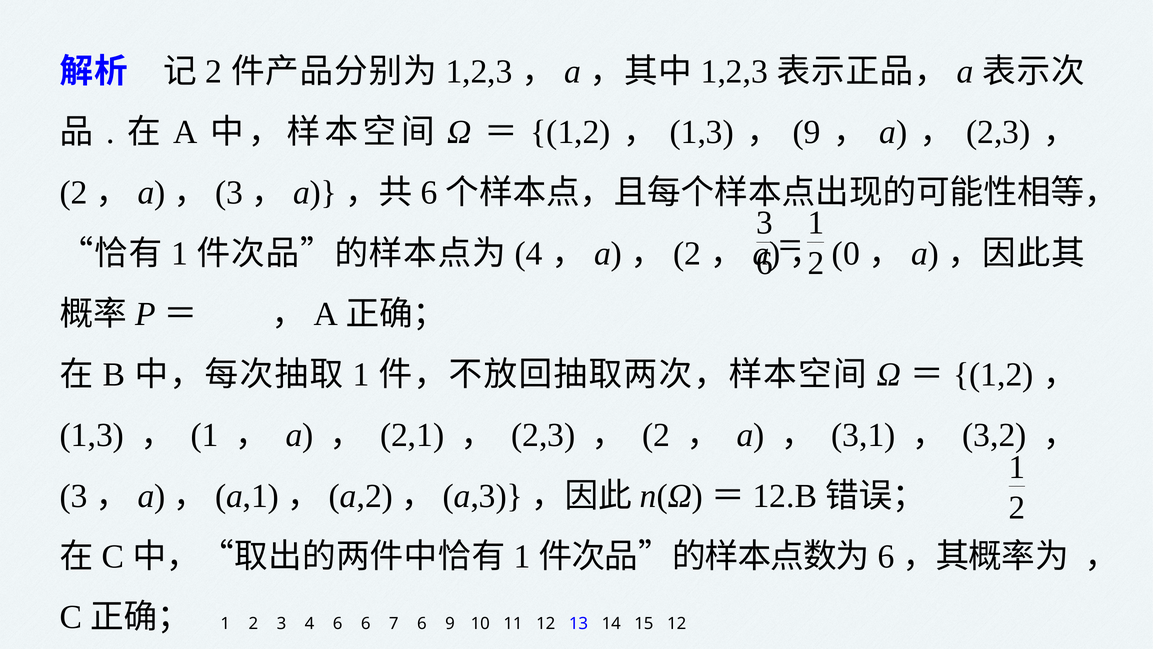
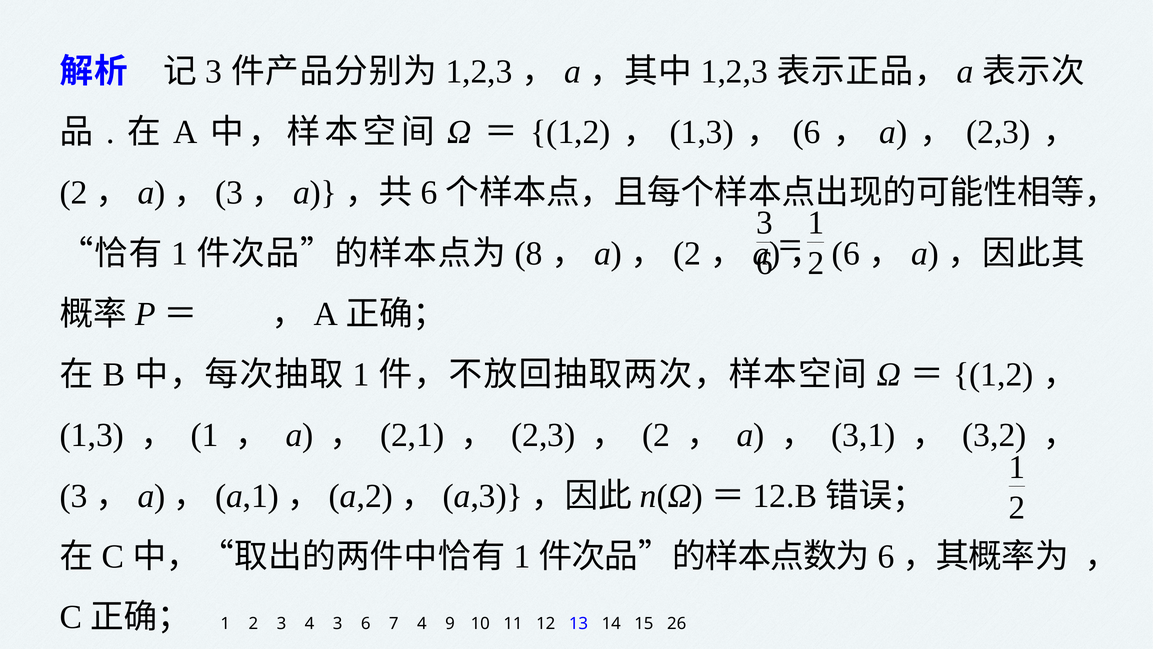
2 at (214, 72): 2 -> 3
9 at (807, 132): 9 -> 6
4 at (529, 253): 4 -> 8
0 at (846, 253): 0 -> 6
4 6: 6 -> 3
7 6: 6 -> 4
15 12: 12 -> 26
